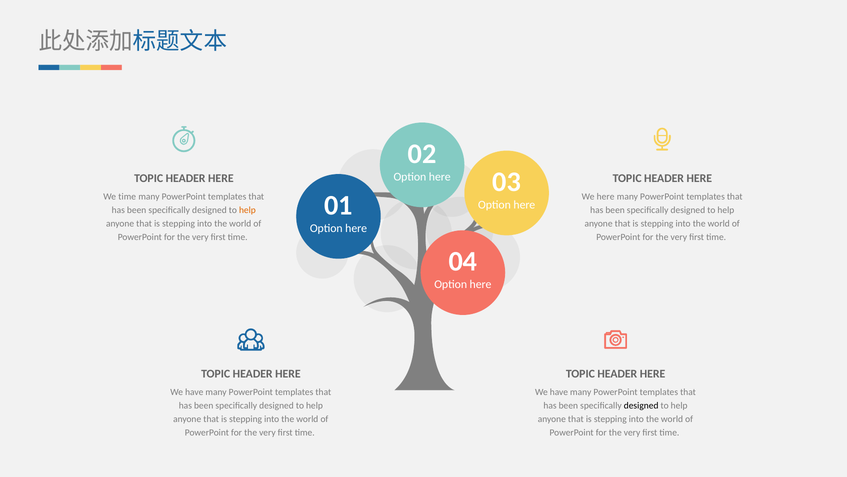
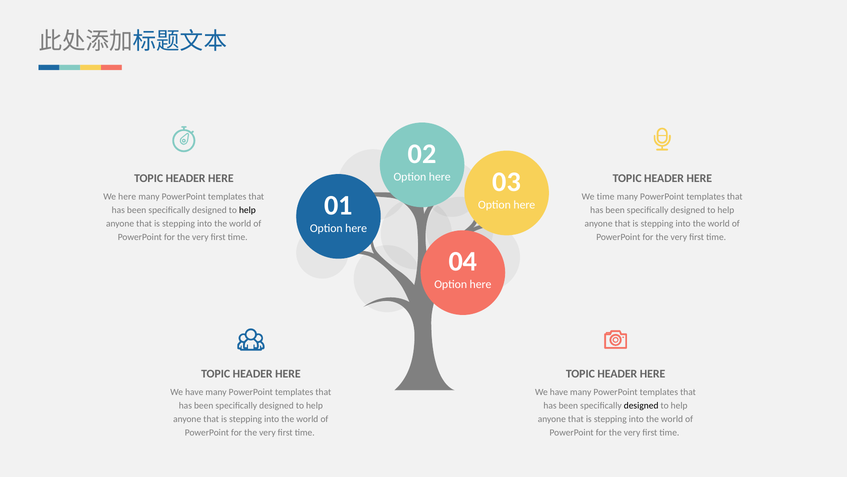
We time: time -> here
We here: here -> time
help at (247, 210) colour: orange -> black
